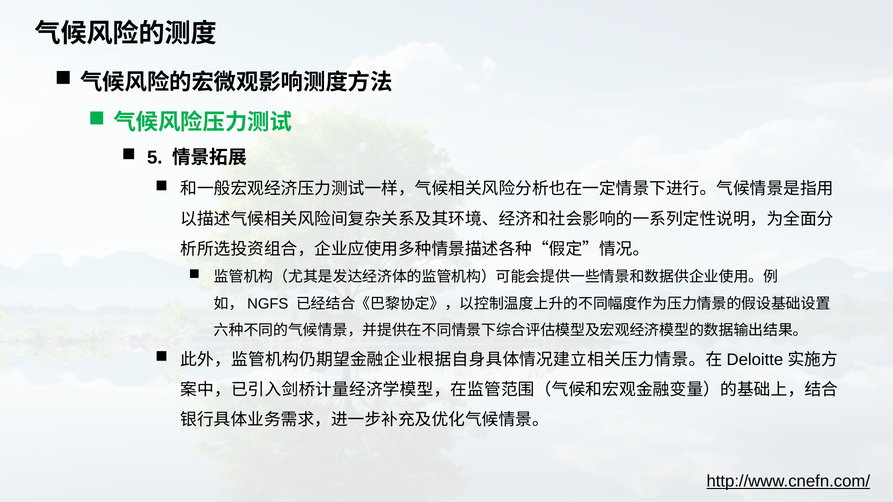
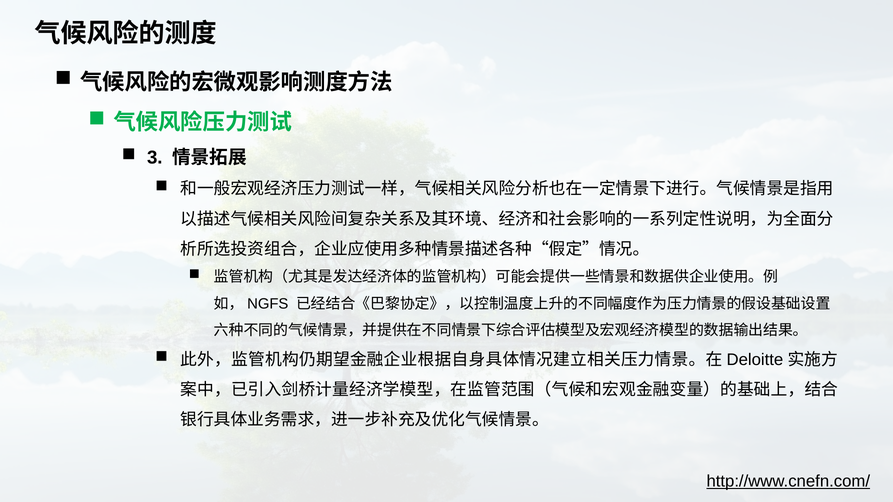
5: 5 -> 3
